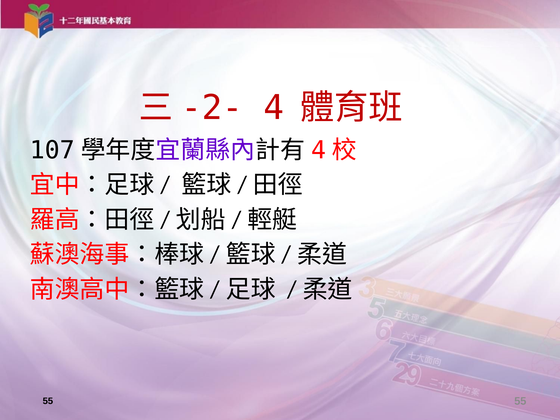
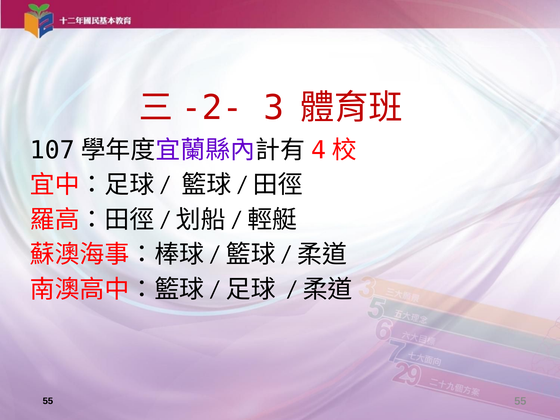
4: 4 -> 3
